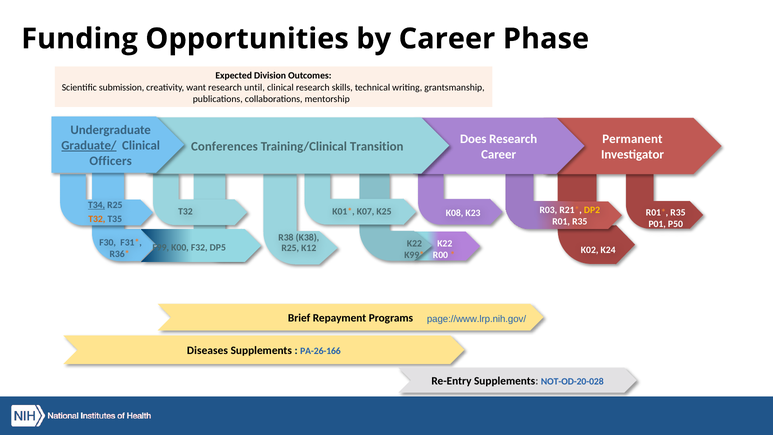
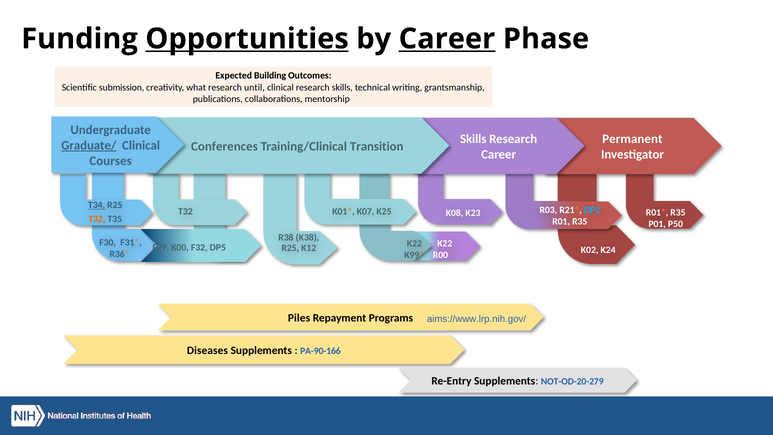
Opportunities underline: none -> present
Career at (447, 39) underline: none -> present
Division: Division -> Building
want: want -> what
Does at (473, 139): Does -> Skills
Officers: Officers -> Courses
DP2 colour: yellow -> light blue
Brief: Brief -> Piles
page://www.lrp.nih.gov/: page://www.lrp.nih.gov/ -> aims://www.lrp.nih.gov/
PA-26-166: PA-26-166 -> PA-90-166
NOT-OD-20-028: NOT-OD-20-028 -> NOT-OD-20-279
